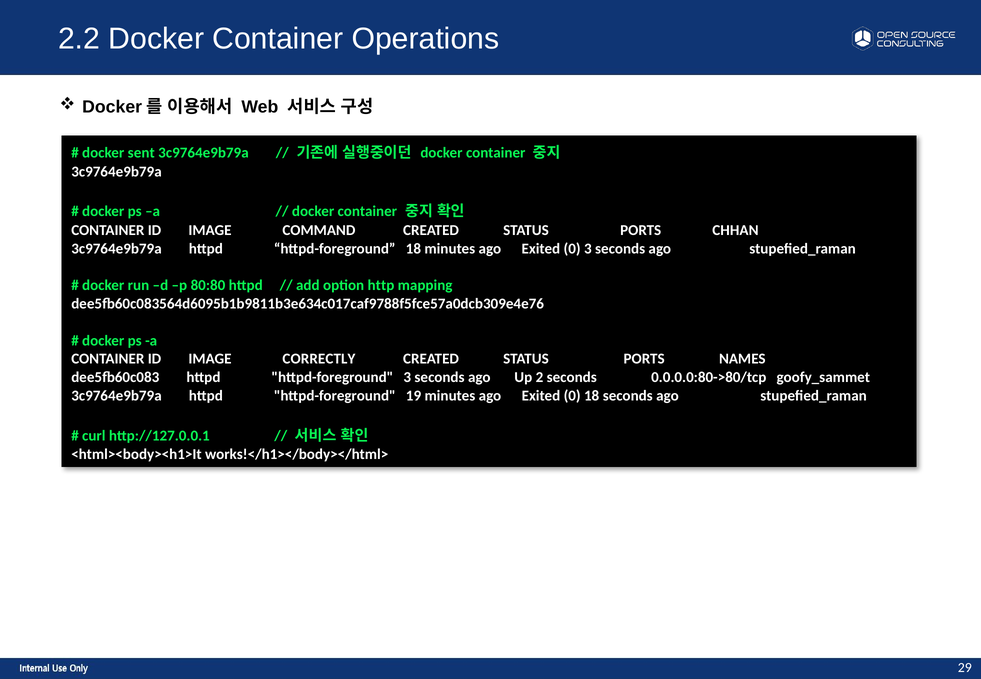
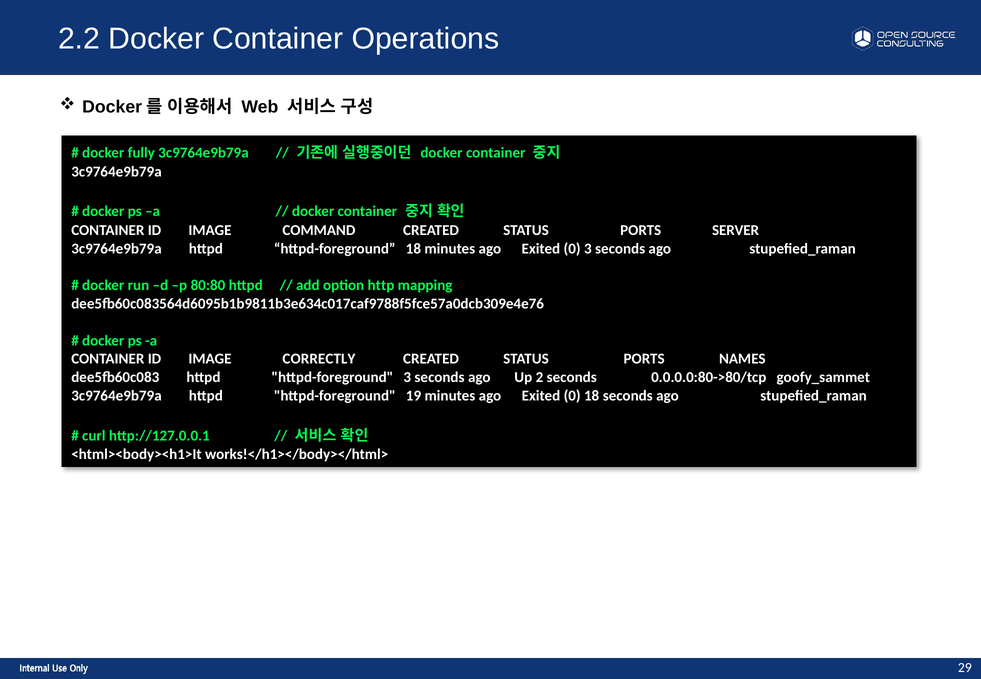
sent: sent -> fully
CHHAN: CHHAN -> SERVER
